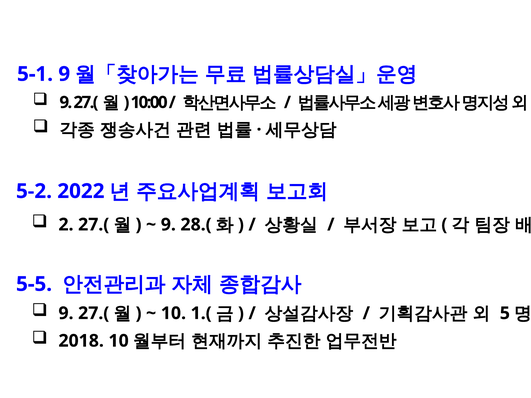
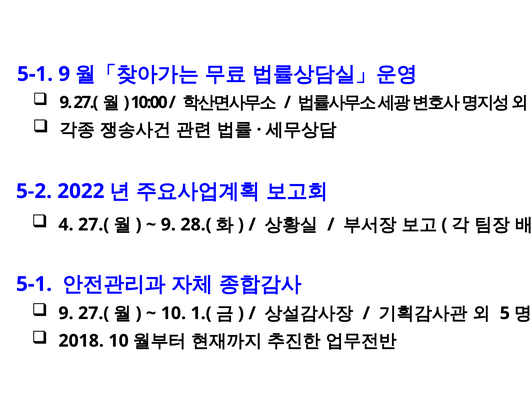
2: 2 -> 4
5-5 at (34, 284): 5-5 -> 5-1
